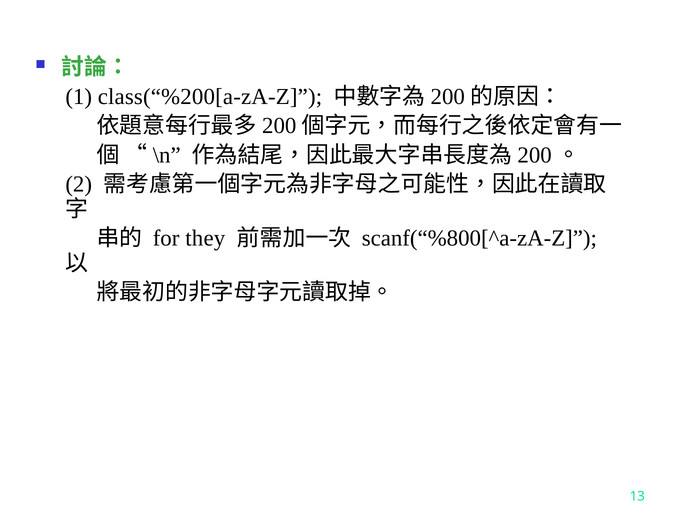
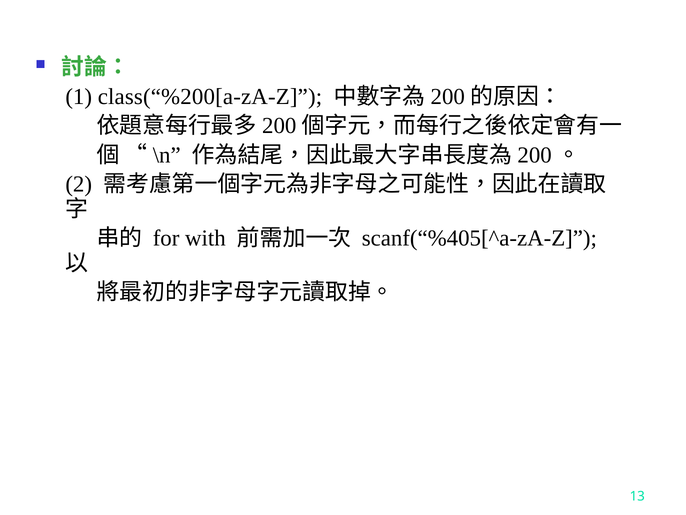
they: they -> with
scanf(“%800[^a-zA-Z: scanf(“%800[^a-zA-Z -> scanf(“%405[^a-zA-Z
